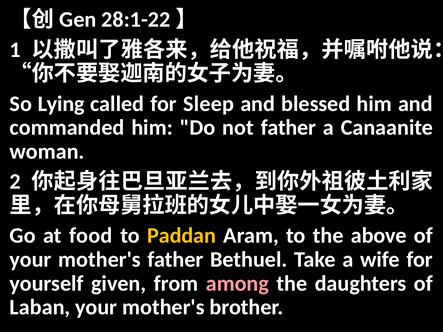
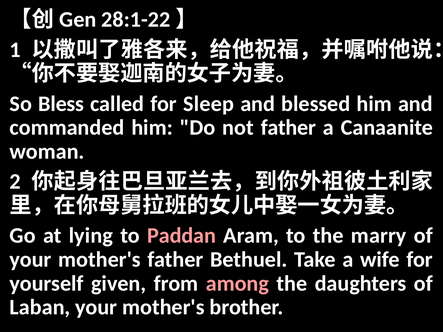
Lying: Lying -> Bless
food: food -> lying
Paddan colour: yellow -> pink
above: above -> marry
